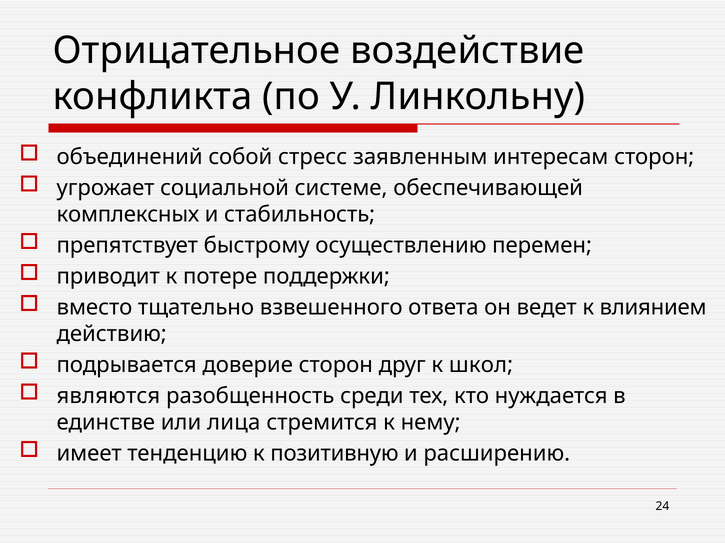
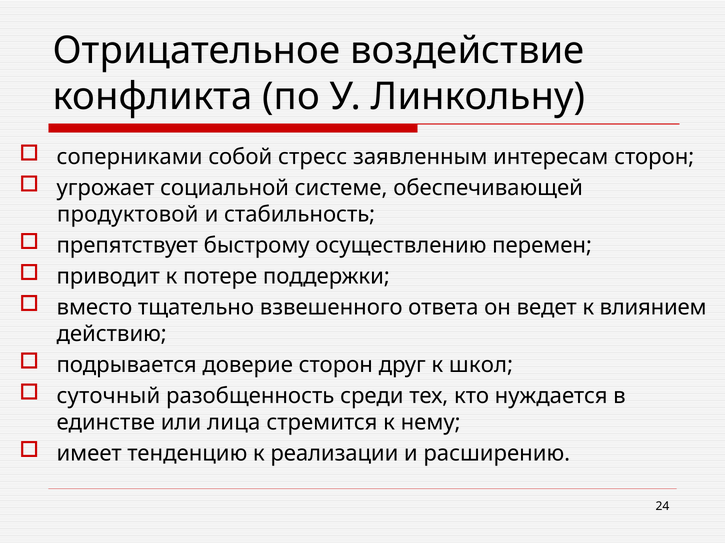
объединений: объединений -> соперниками
комплексных: комплексных -> продуктовой
являются: являются -> суточный
позитивную: позитивную -> реализации
